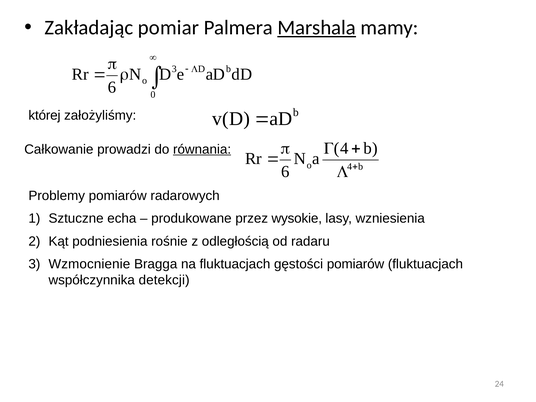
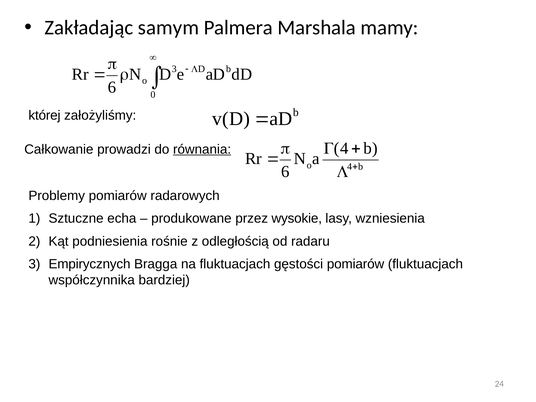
pomiar: pomiar -> samym
Marshala underline: present -> none
Wzmocnienie: Wzmocnienie -> Empirycznych
detekcji: detekcji -> bardziej
